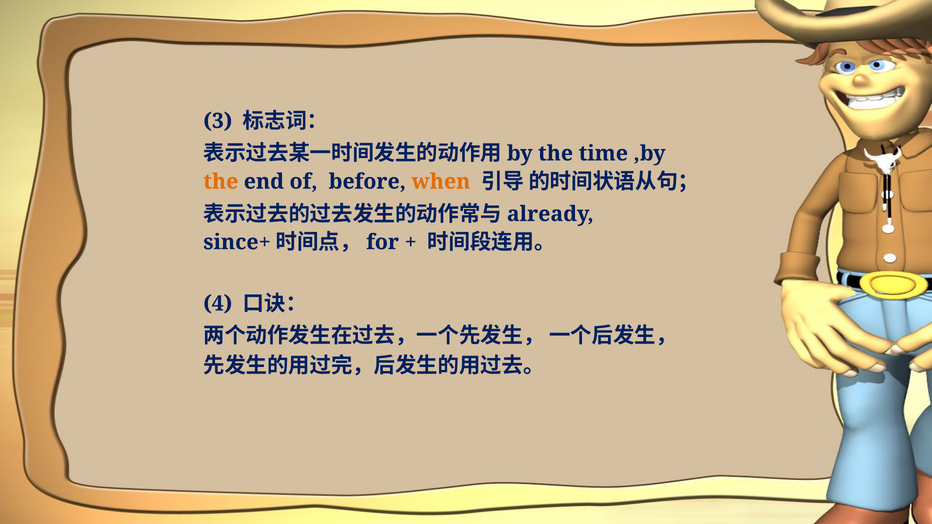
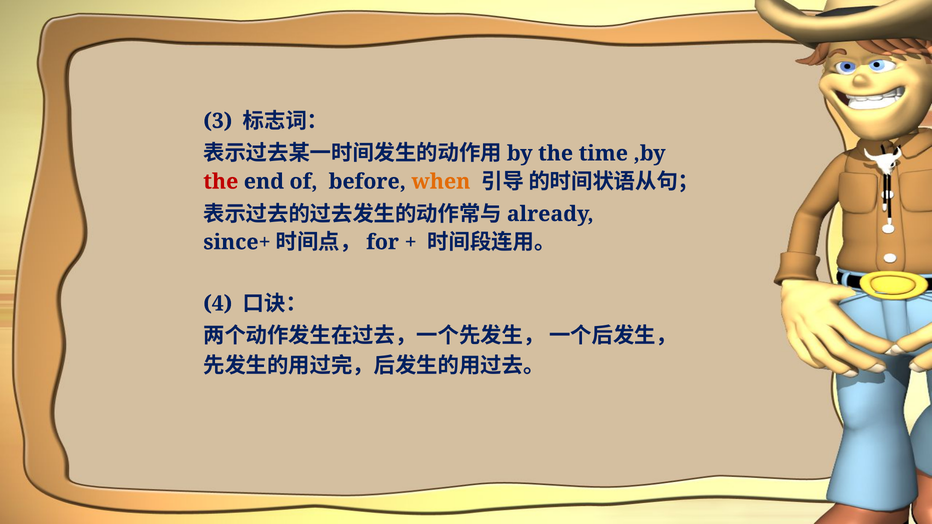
the at (221, 182) colour: orange -> red
